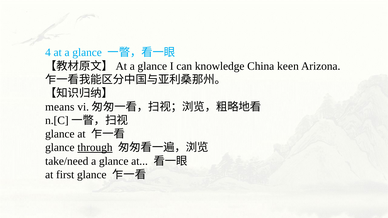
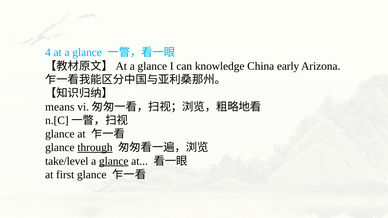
keen: keen -> early
take/need: take/need -> take/level
glance at (114, 161) underline: none -> present
